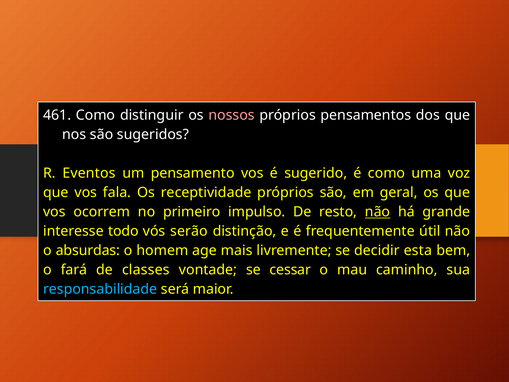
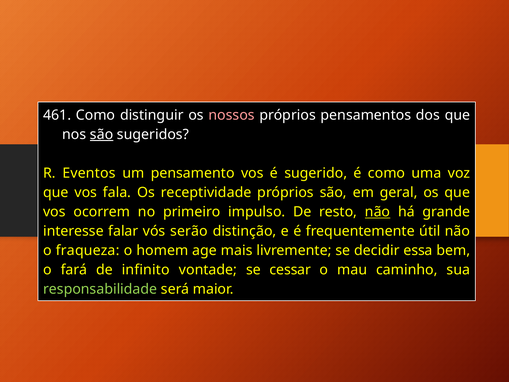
são at (102, 134) underline: none -> present
todo: todo -> falar
absurdas: absurdas -> fraqueza
esta: esta -> essa
classes: classes -> infinito
responsabilidade colour: light blue -> light green
